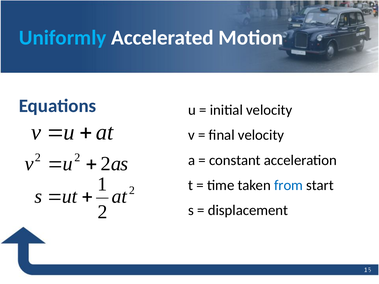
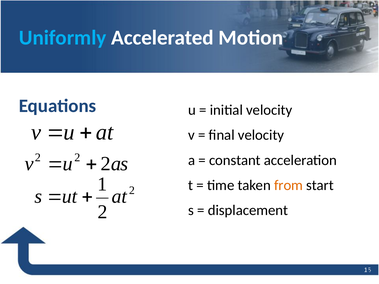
from colour: blue -> orange
